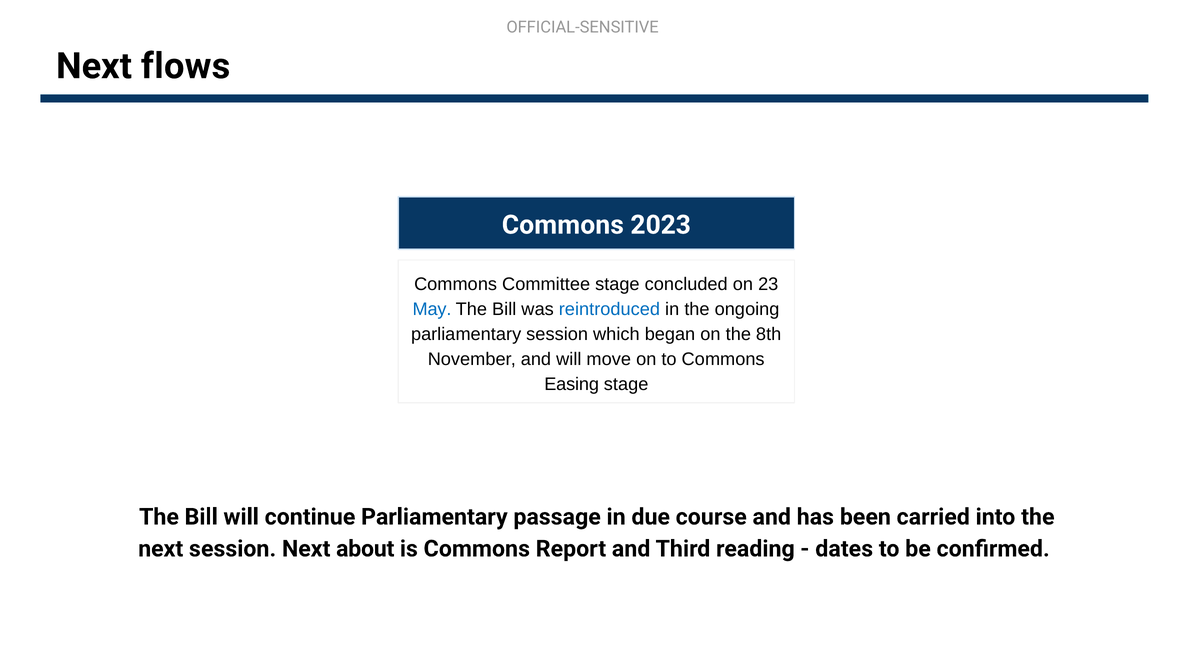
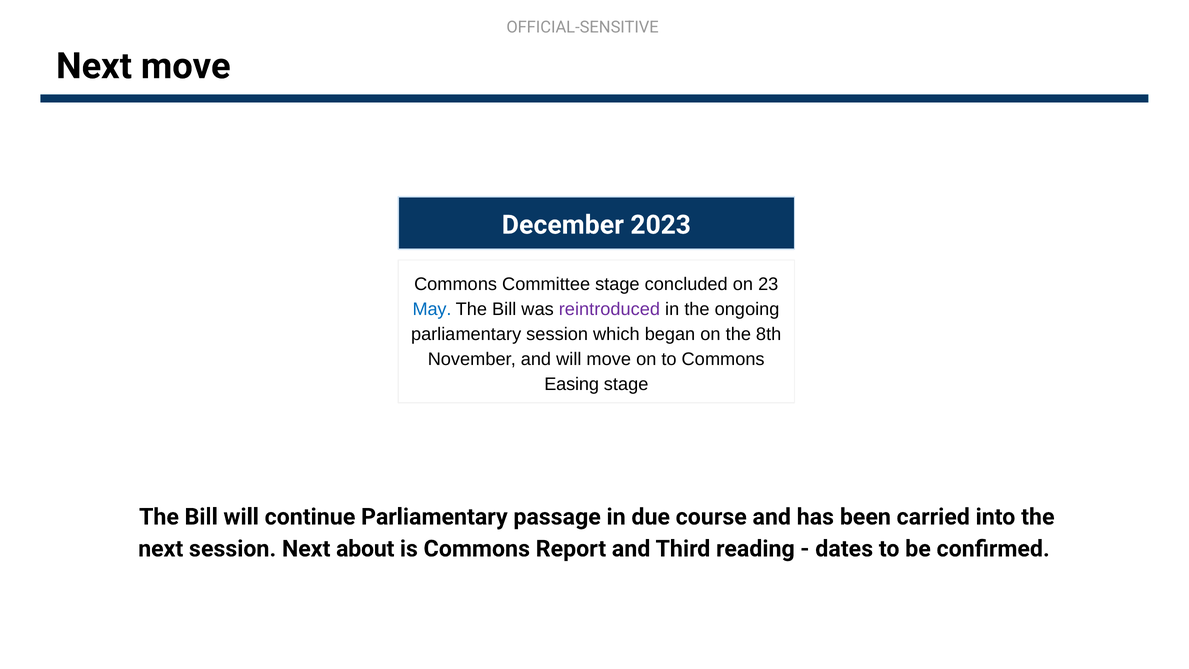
Next flows: flows -> move
Commons at (563, 225): Commons -> December
reintroduced colour: blue -> purple
